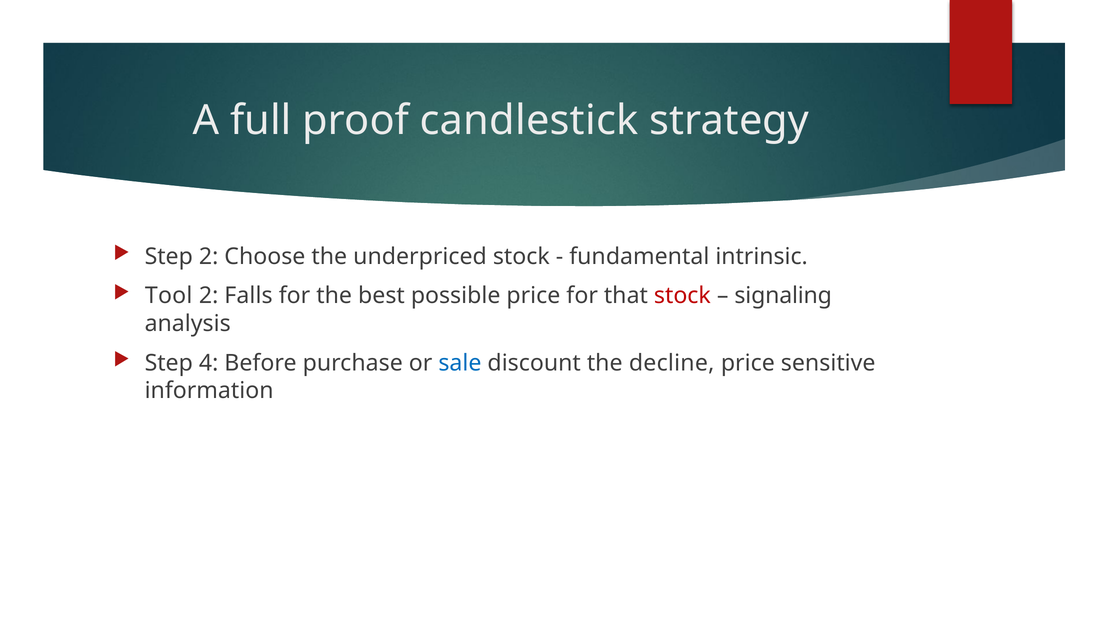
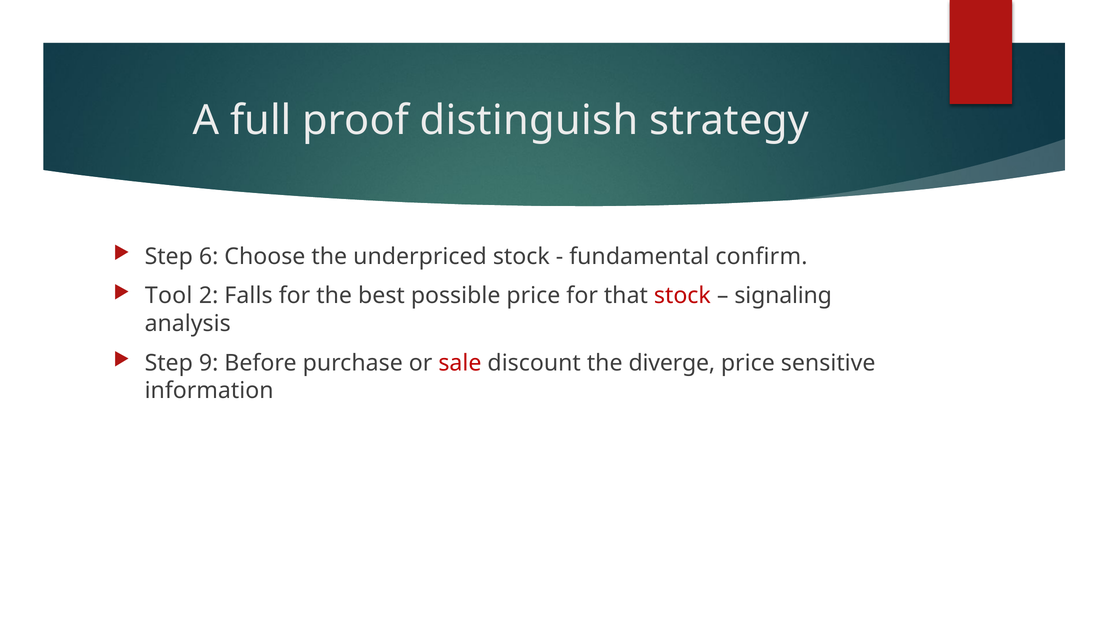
candlestick: candlestick -> distinguish
Step 2: 2 -> 6
intrinsic: intrinsic -> confirm
4: 4 -> 9
sale colour: blue -> red
decline: decline -> diverge
